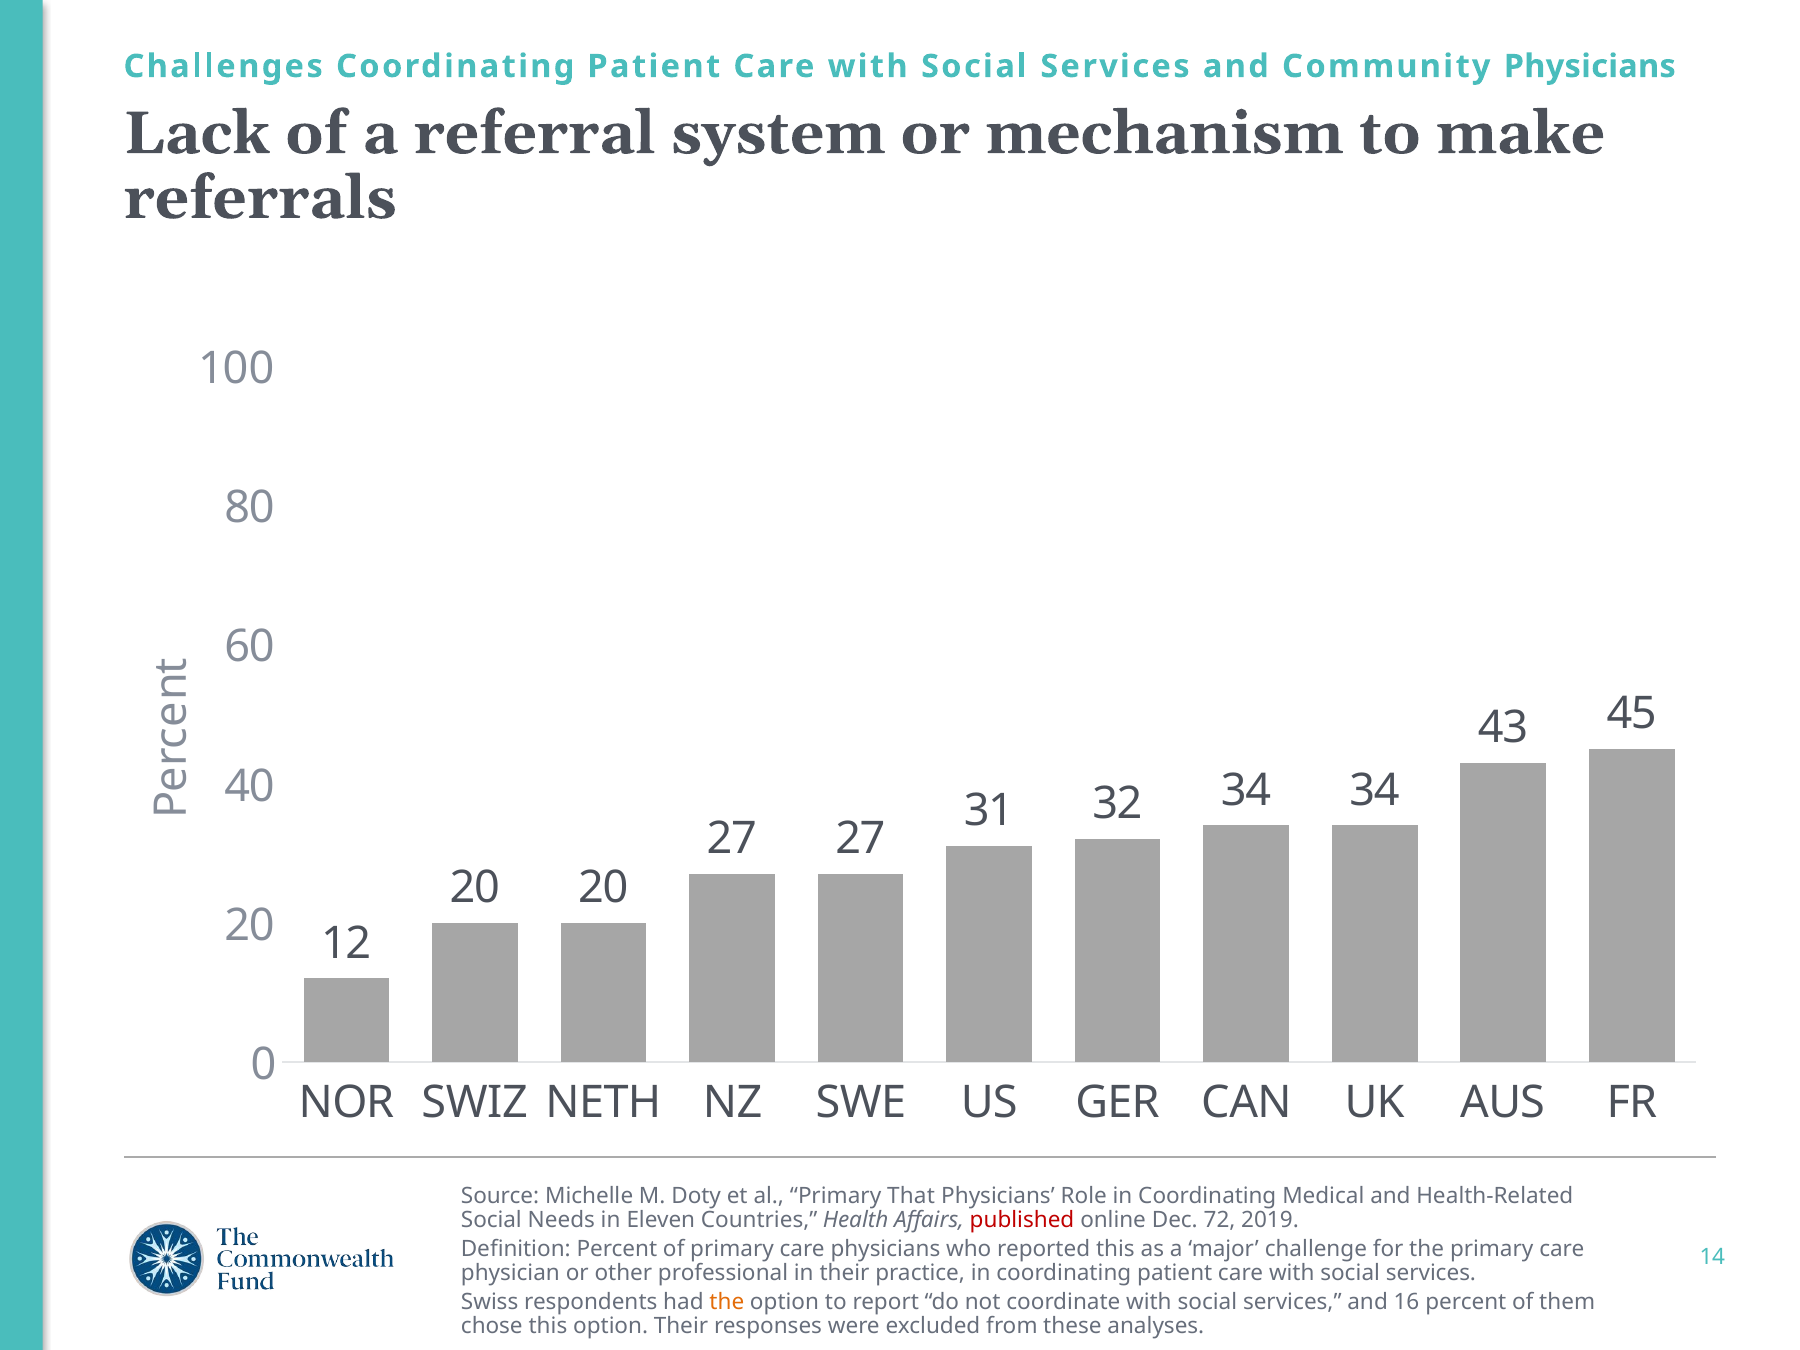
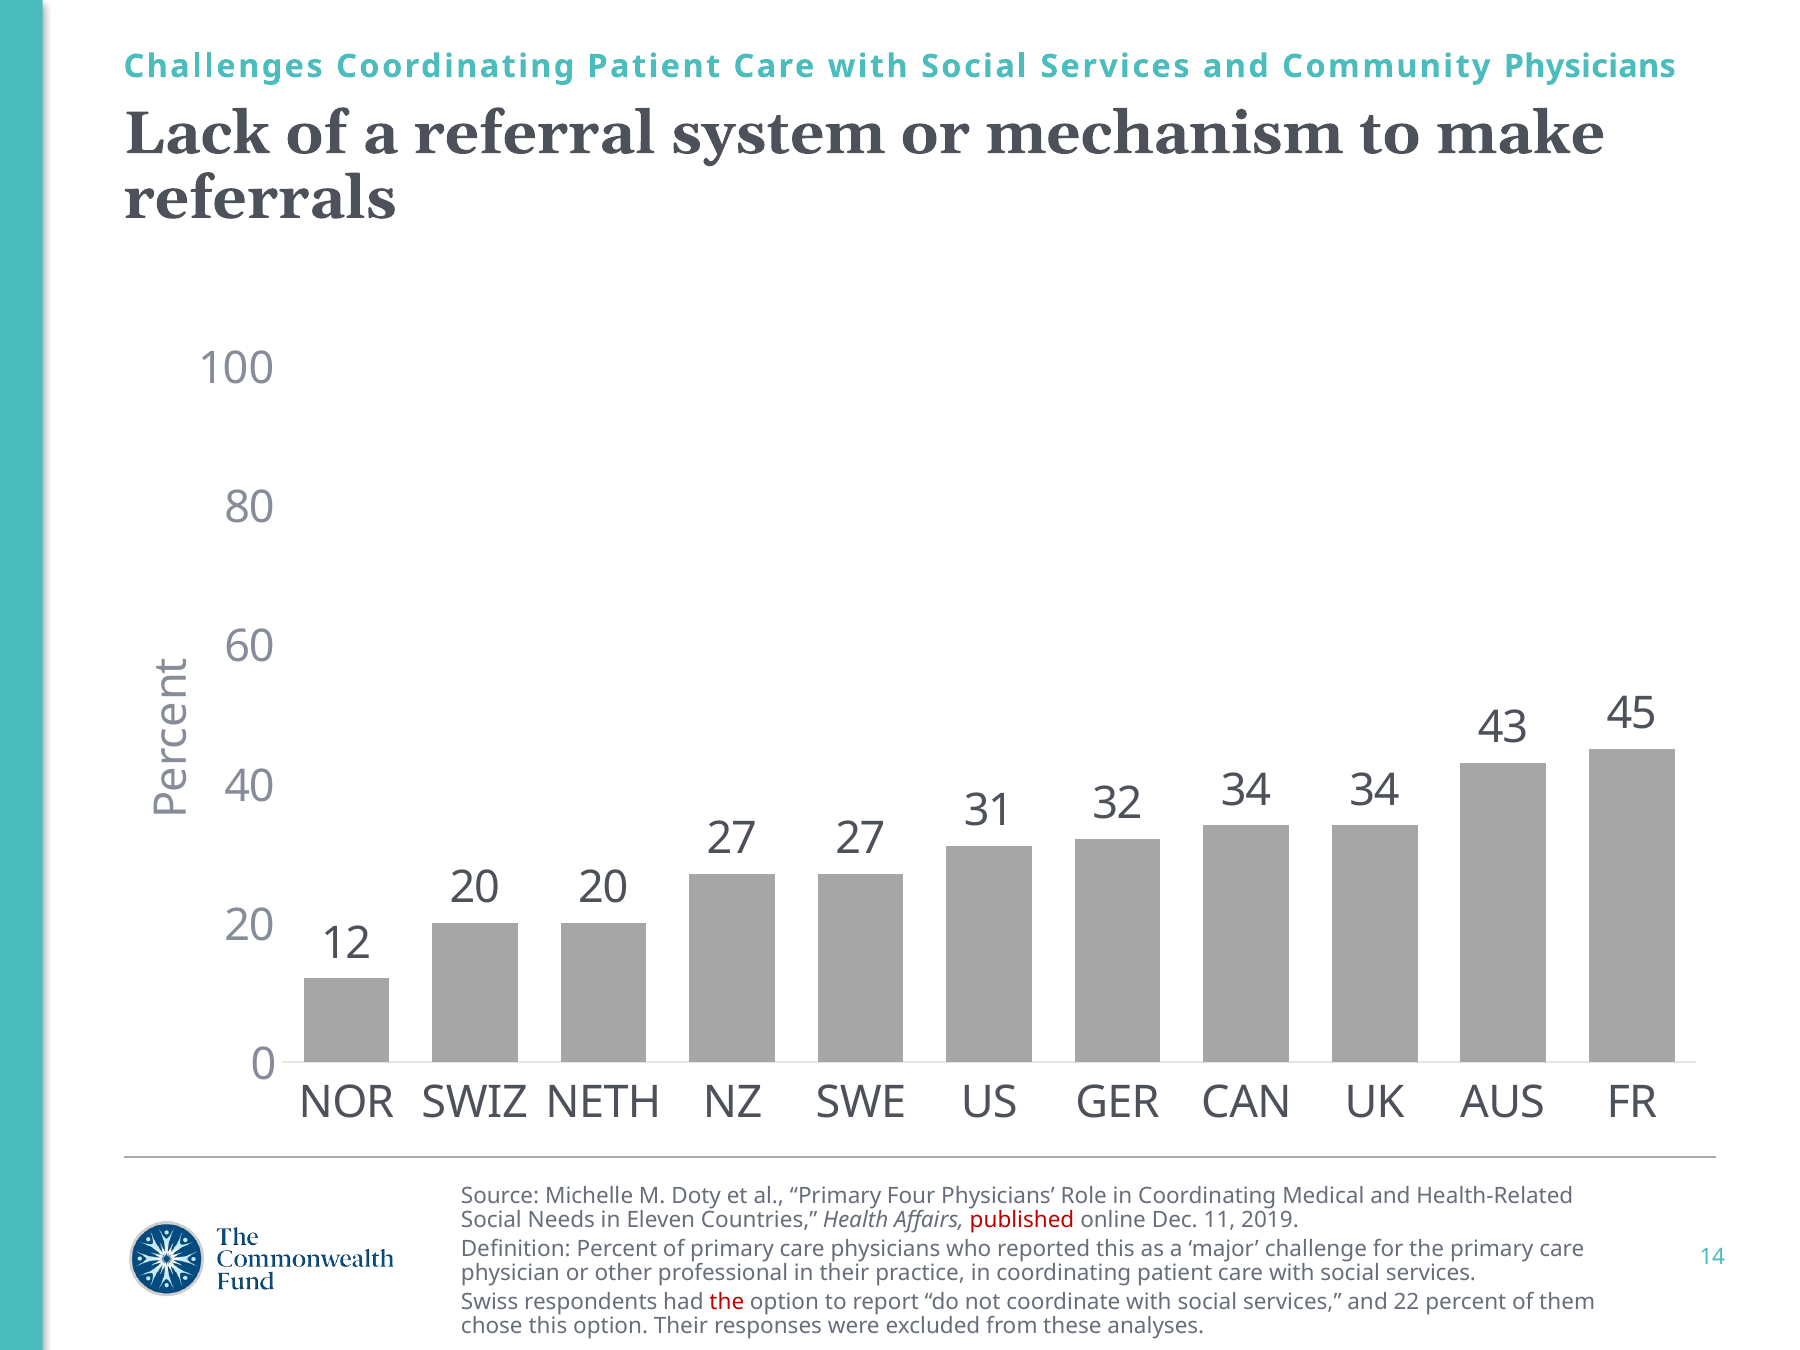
That: That -> Four
72: 72 -> 11
the at (727, 1302) colour: orange -> red
16: 16 -> 22
